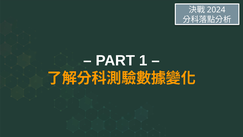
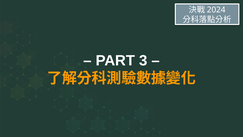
1: 1 -> 3
